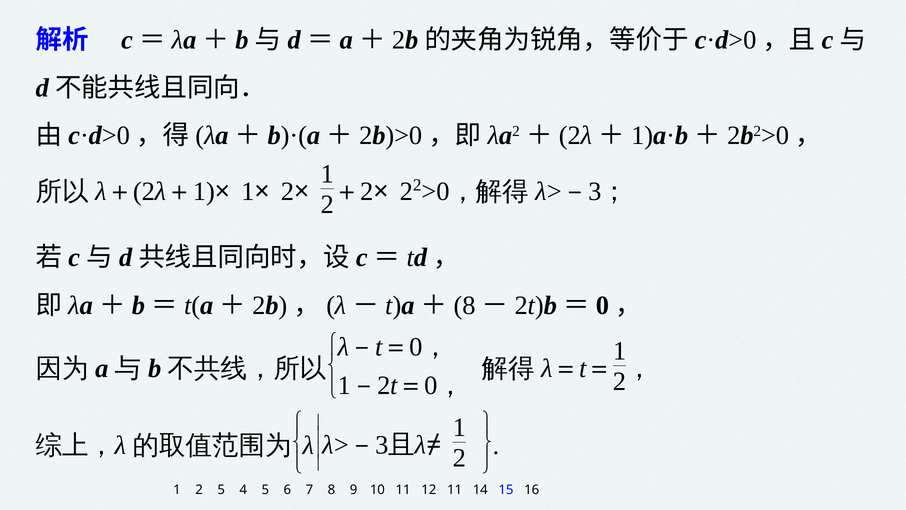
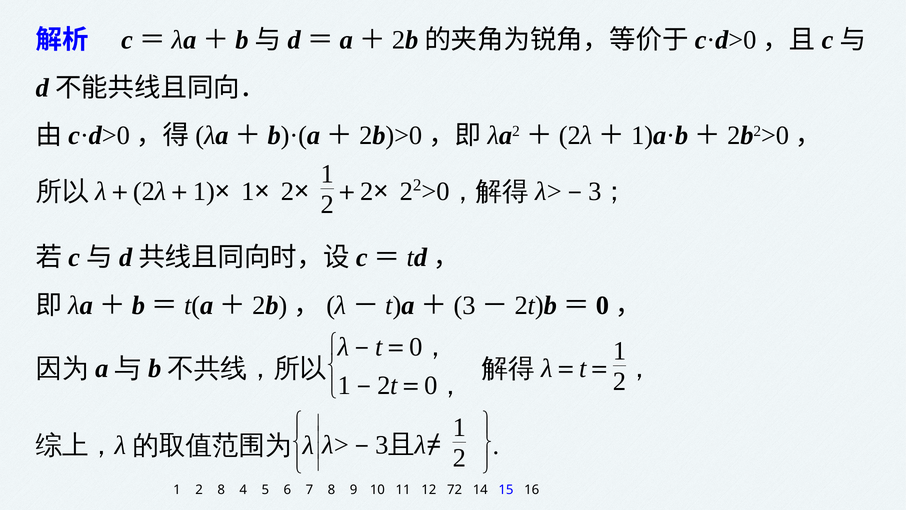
8 at (465, 305): 8 -> 3
2 5: 5 -> 8
12 11: 11 -> 72
